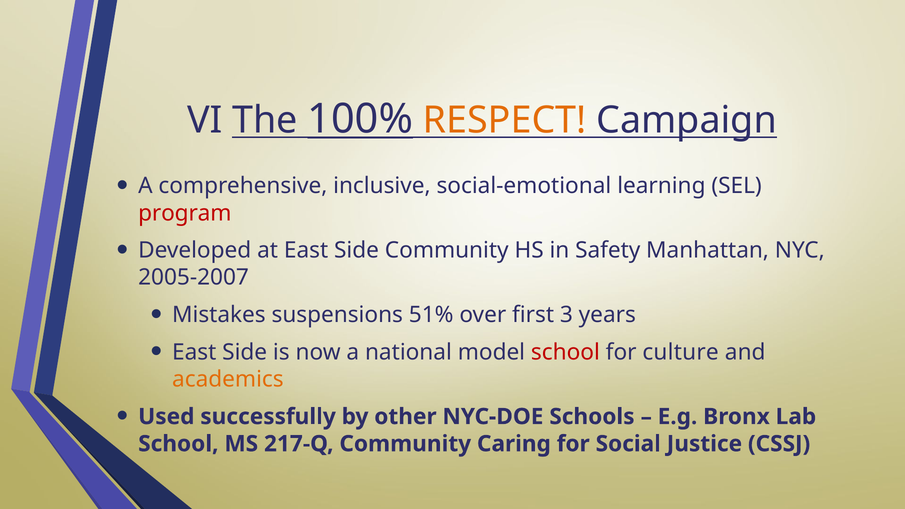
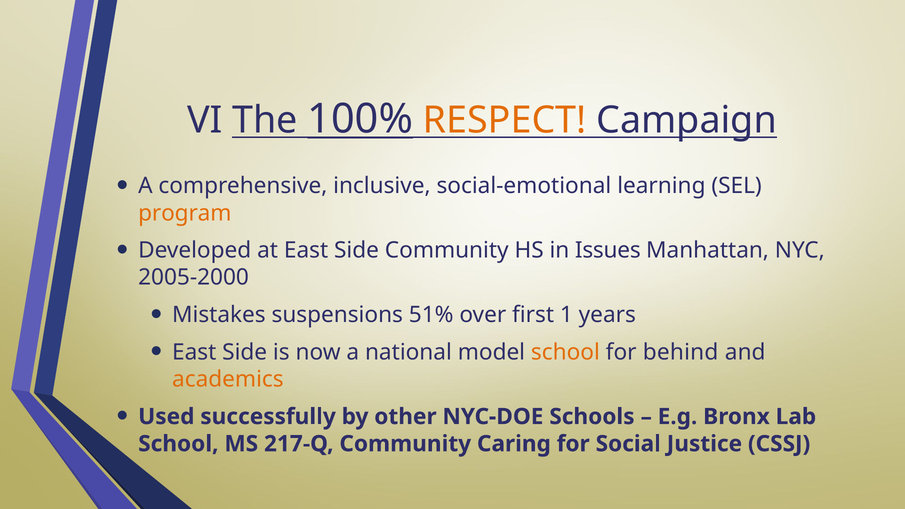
program colour: red -> orange
Safety: Safety -> Issues
2005-2007: 2005-2007 -> 2005-2000
3: 3 -> 1
school at (565, 352) colour: red -> orange
culture: culture -> behind
